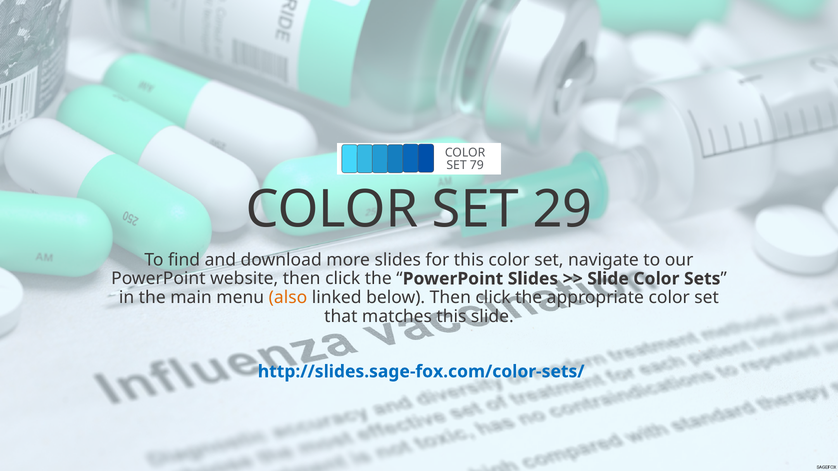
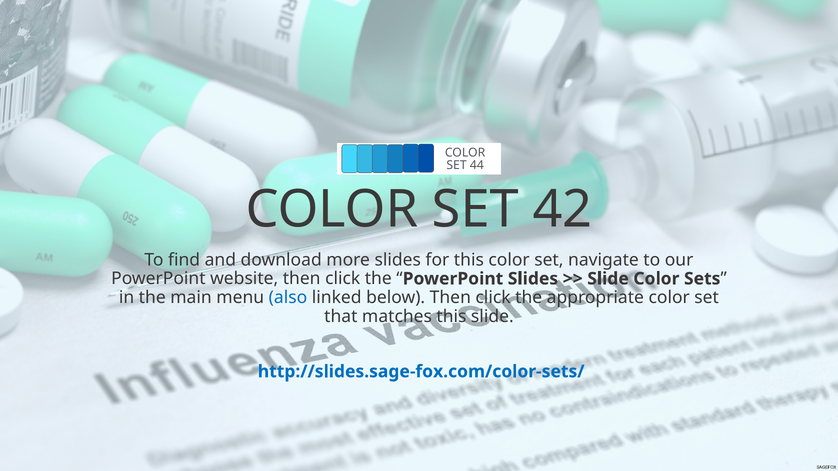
79: 79 -> 44
29: 29 -> 42
also colour: orange -> blue
